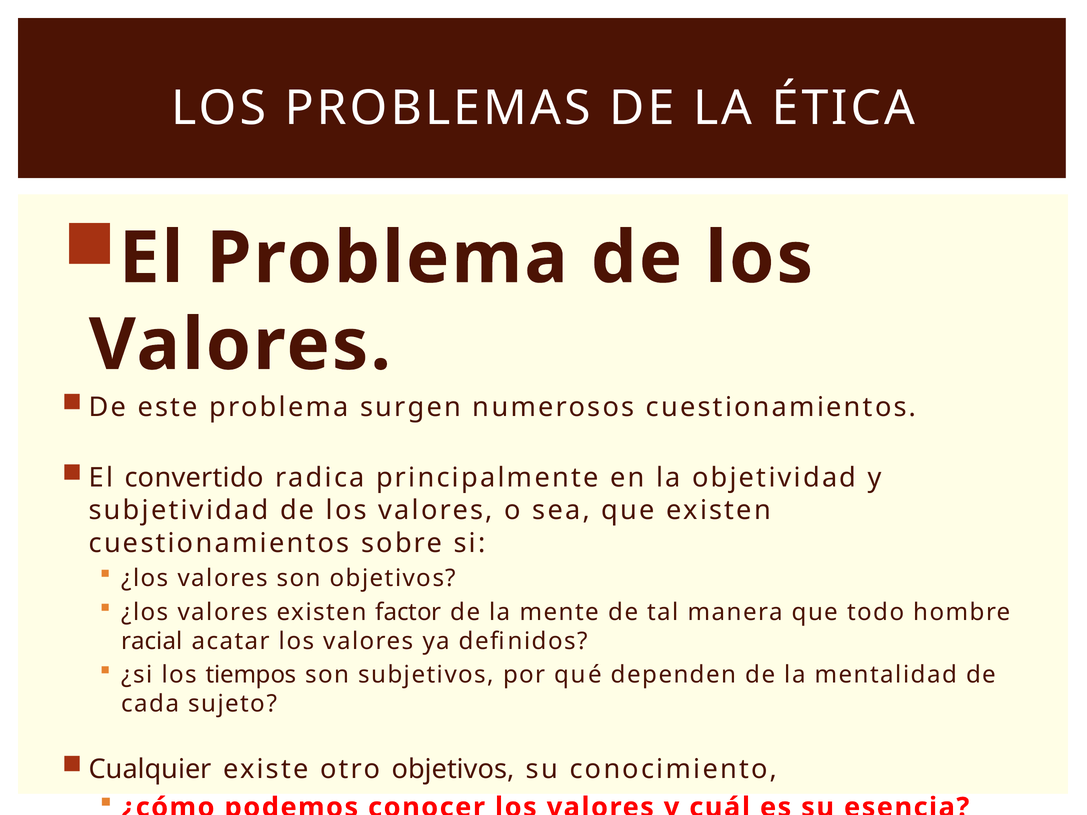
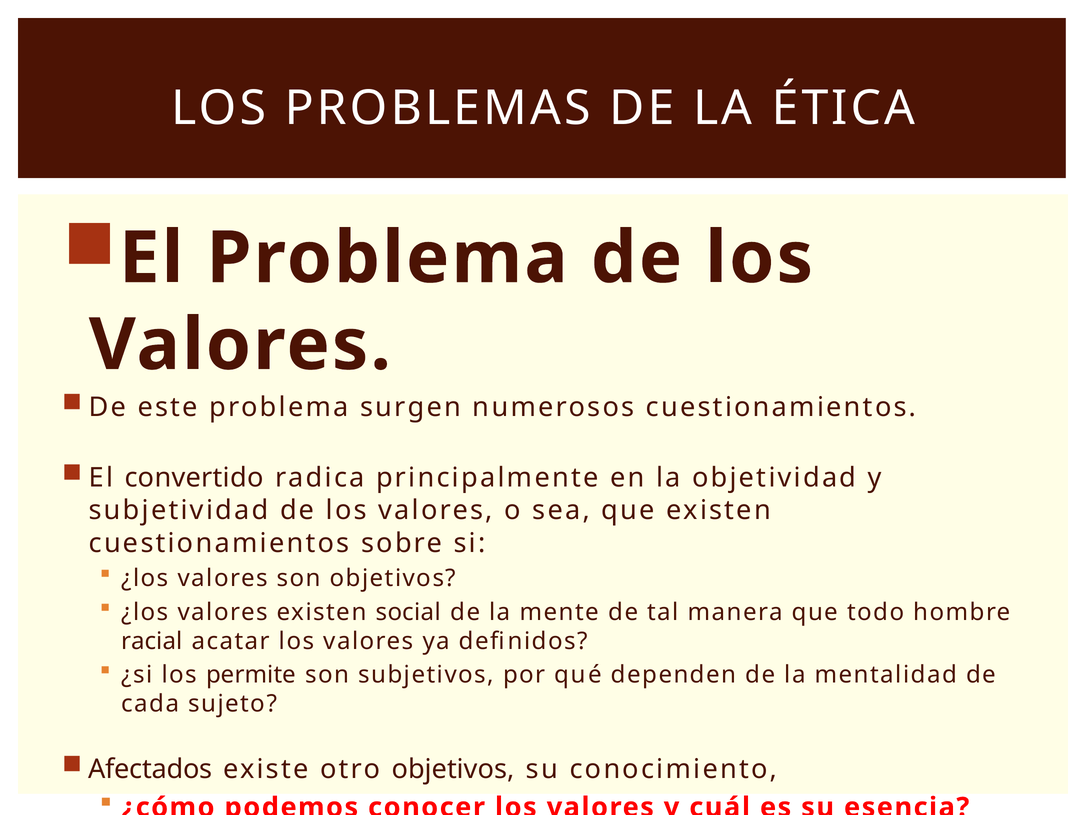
factor: factor -> social
tiempos: tiempos -> permite
Cualquier: Cualquier -> Afectados
